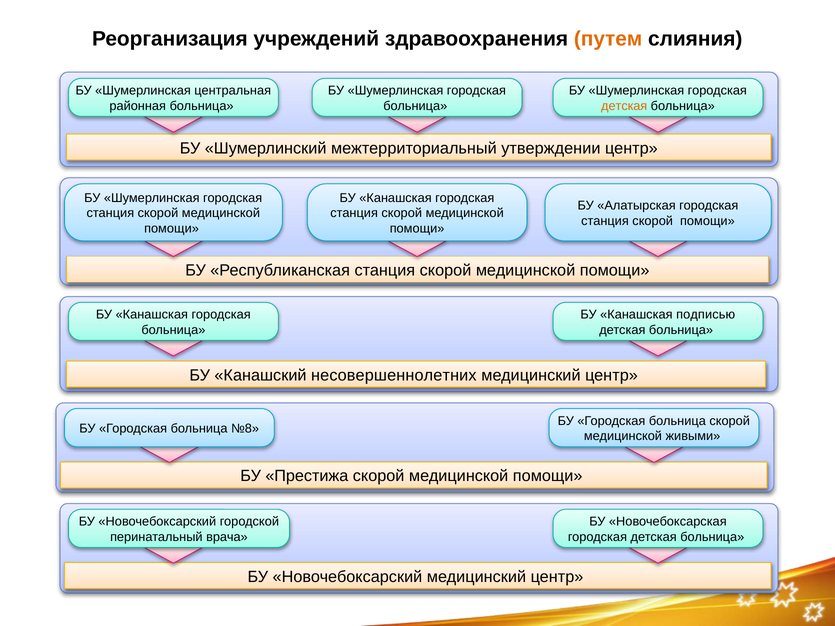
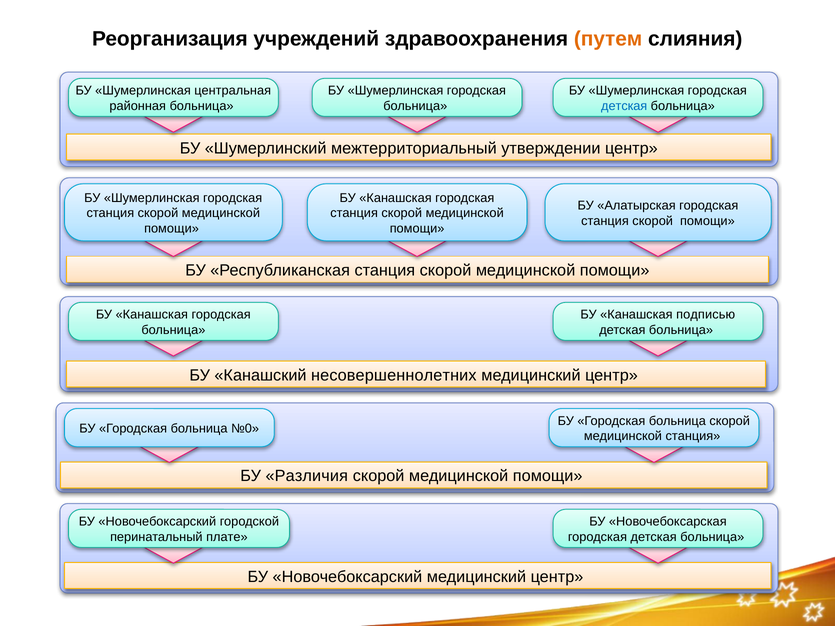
детская at (624, 106) colour: orange -> blue
№8: №8 -> №0
медицинской живыми: живыми -> станция
Престижа: Престижа -> Различия
врача: врача -> плате
